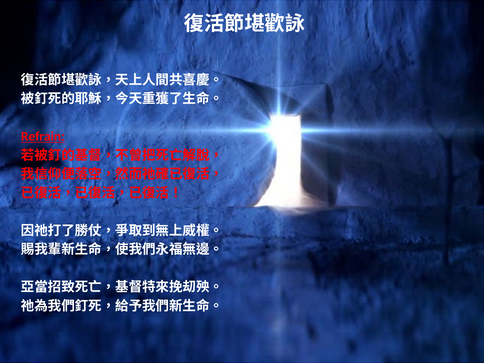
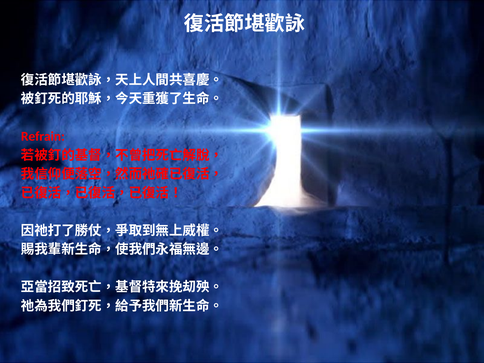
Refrain underline: present -> none
